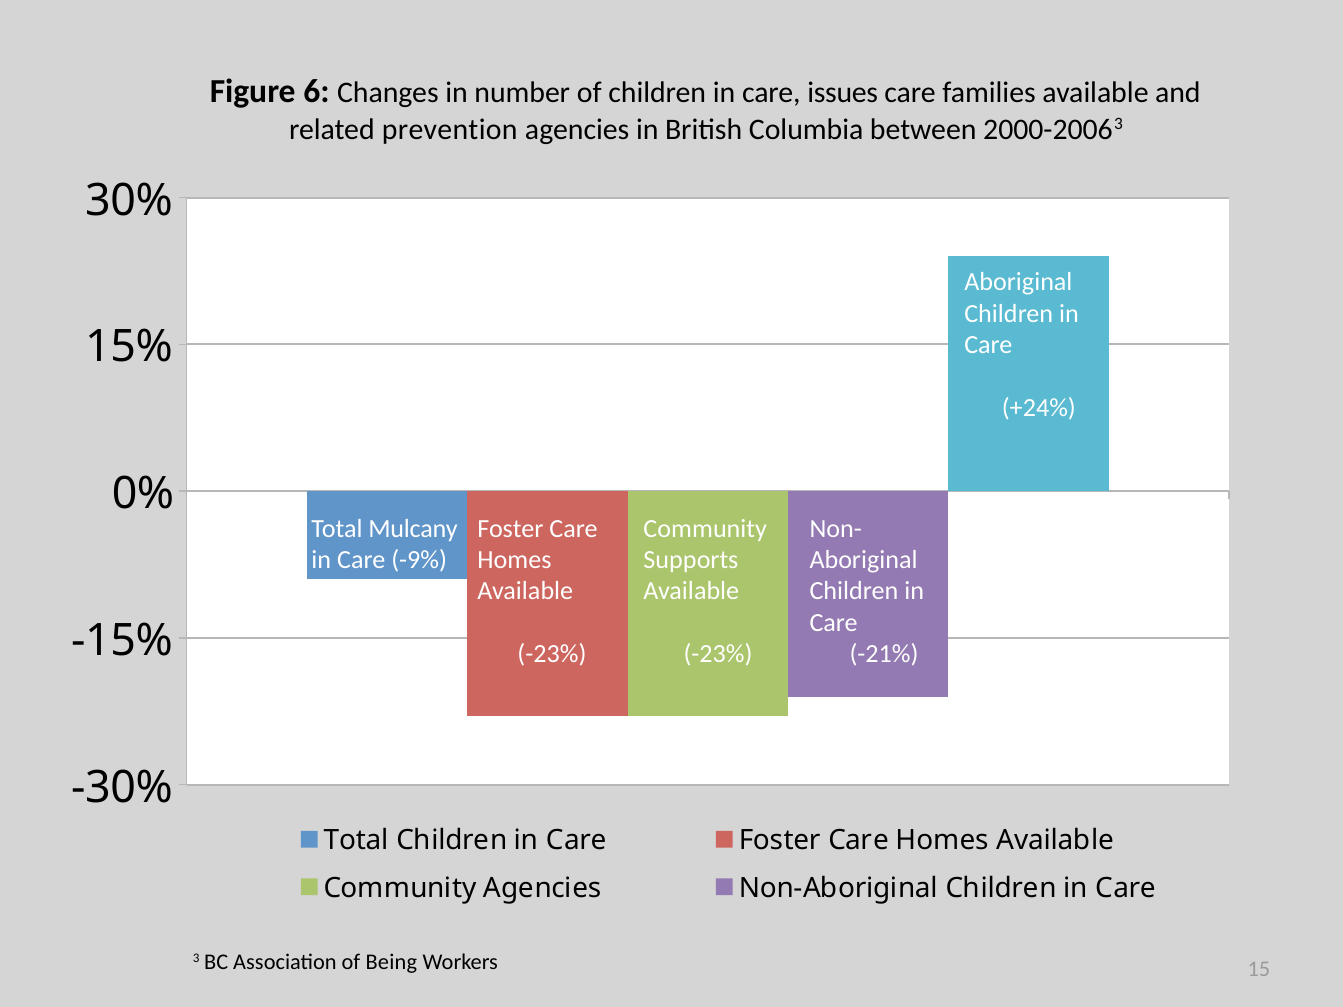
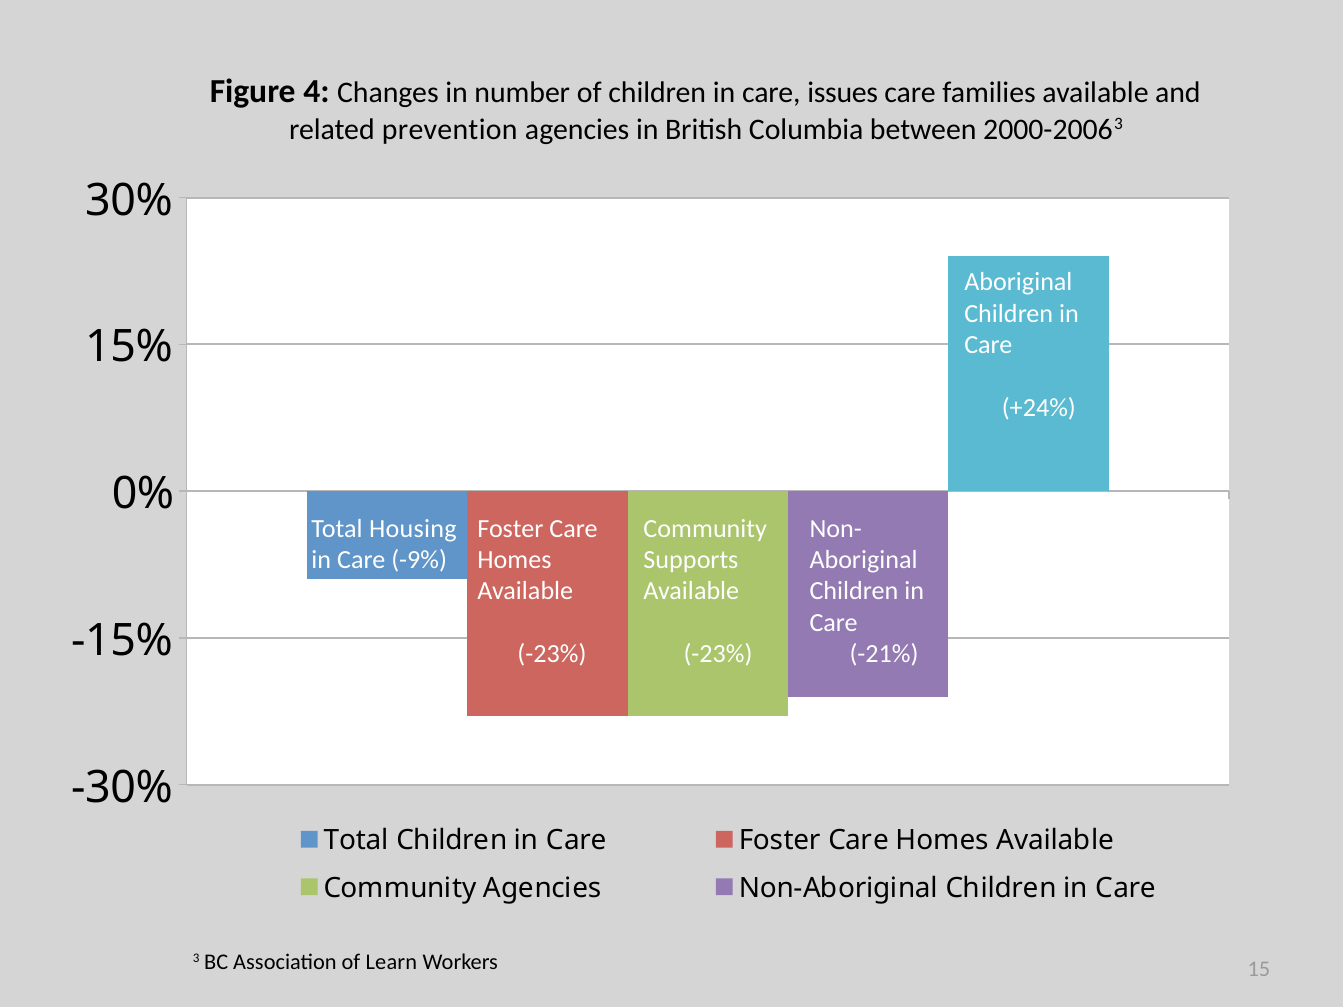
6: 6 -> 4
Mulcany: Mulcany -> Housing
Being: Being -> Learn
